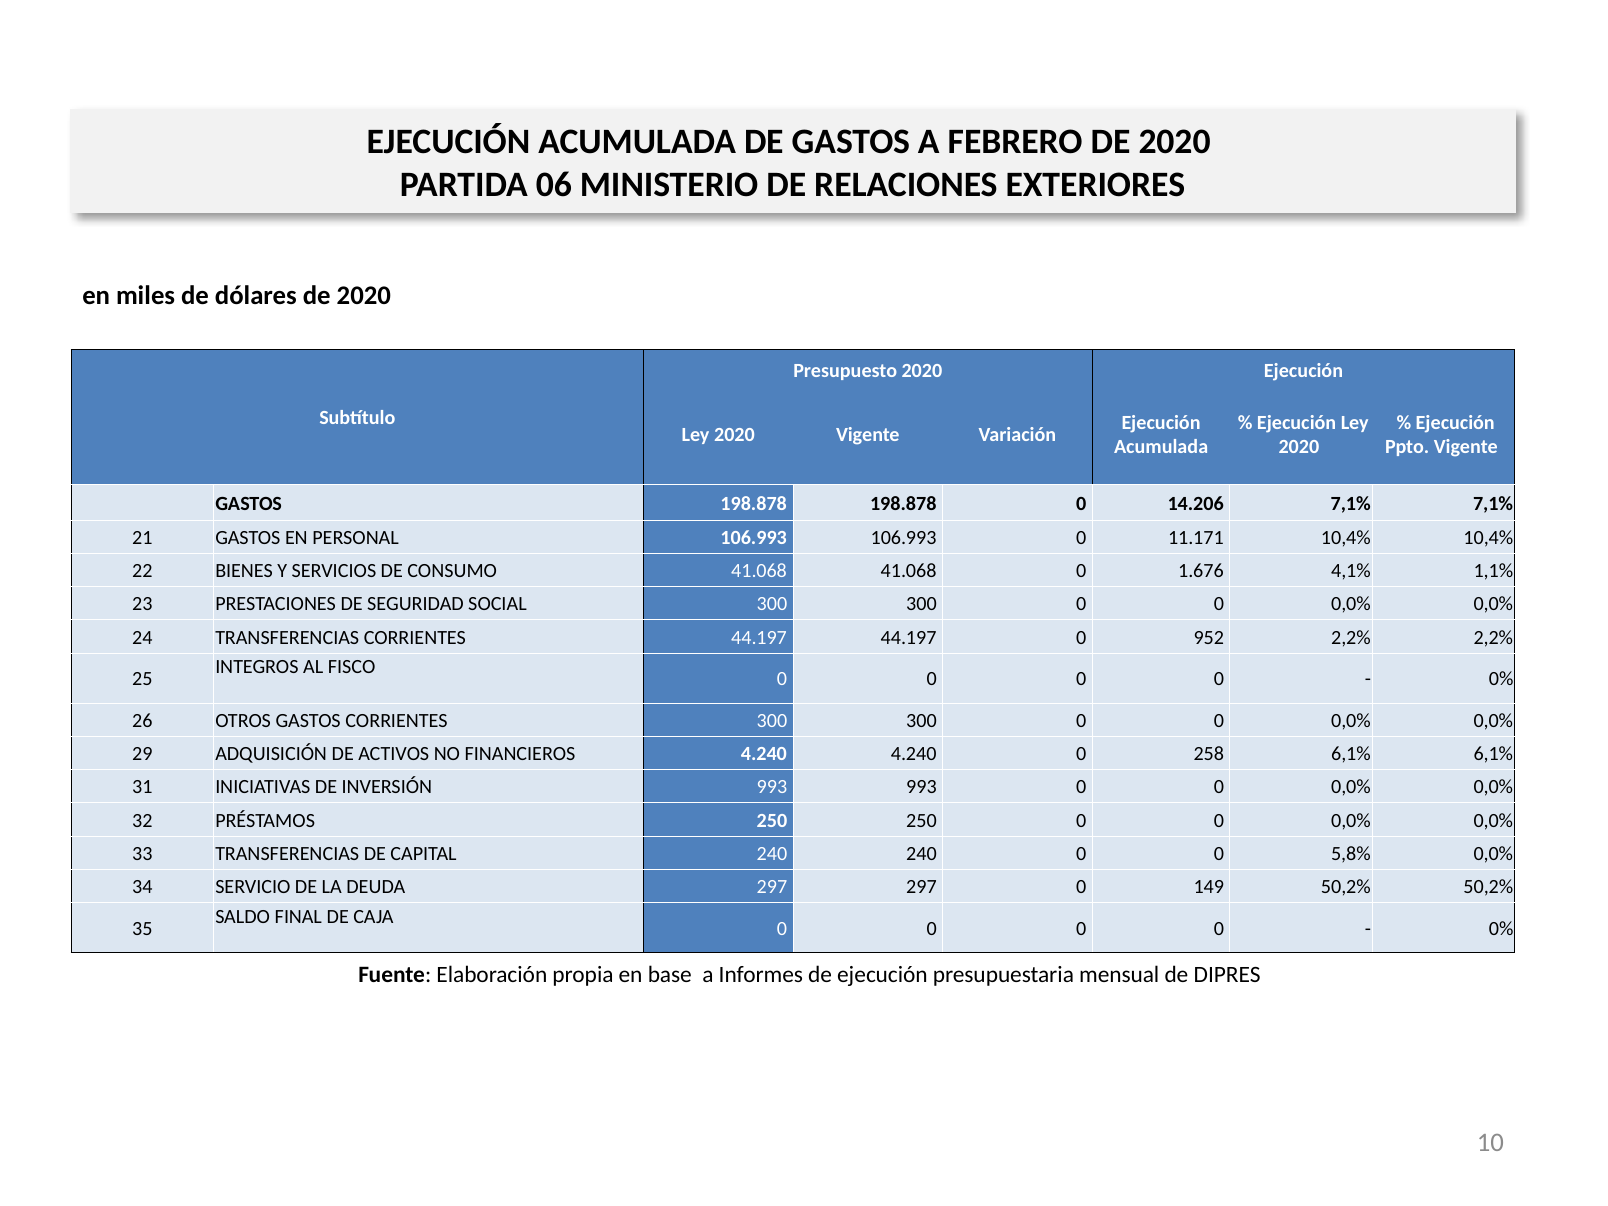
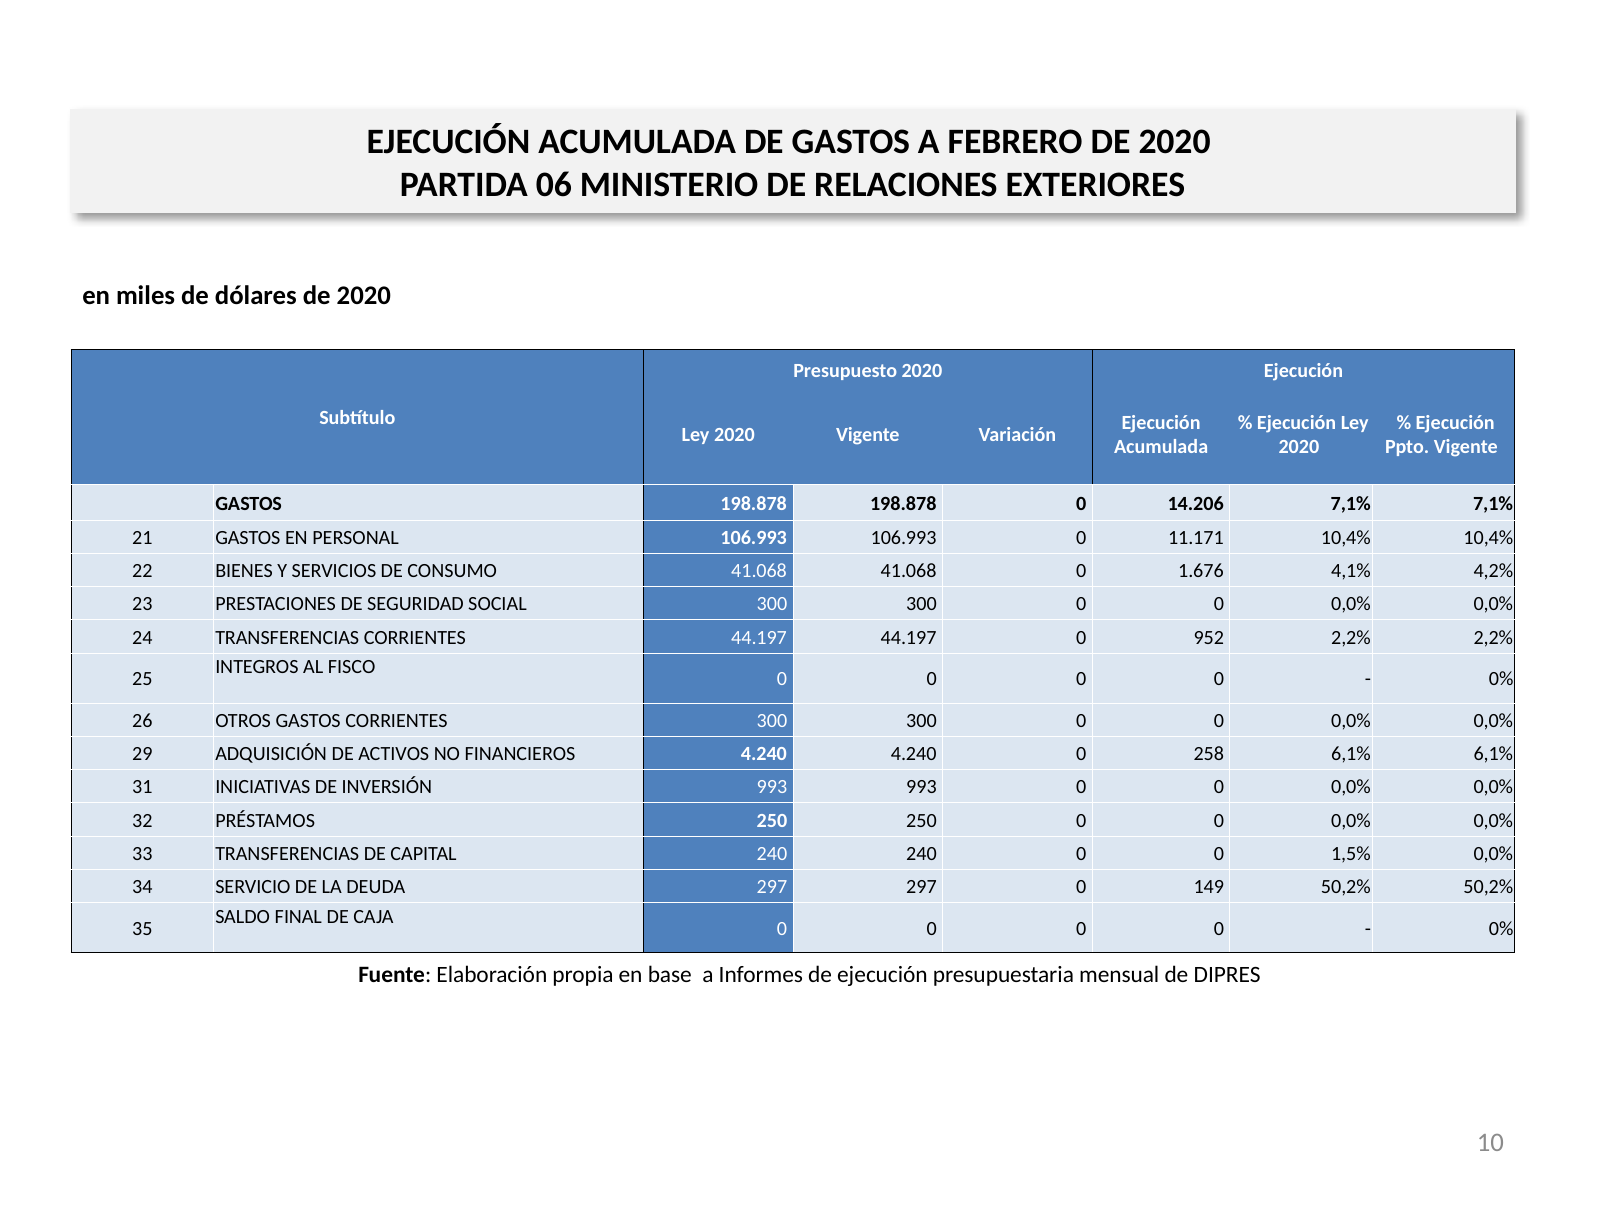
1,1%: 1,1% -> 4,2%
5,8%: 5,8% -> 1,5%
